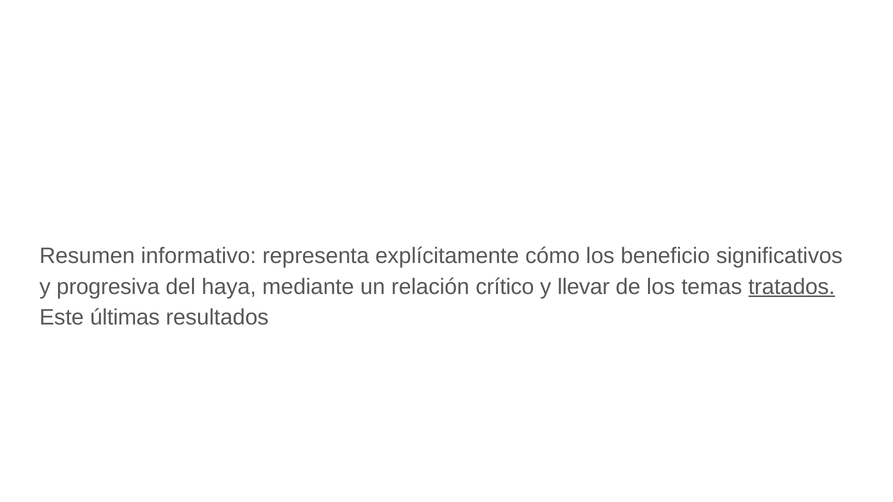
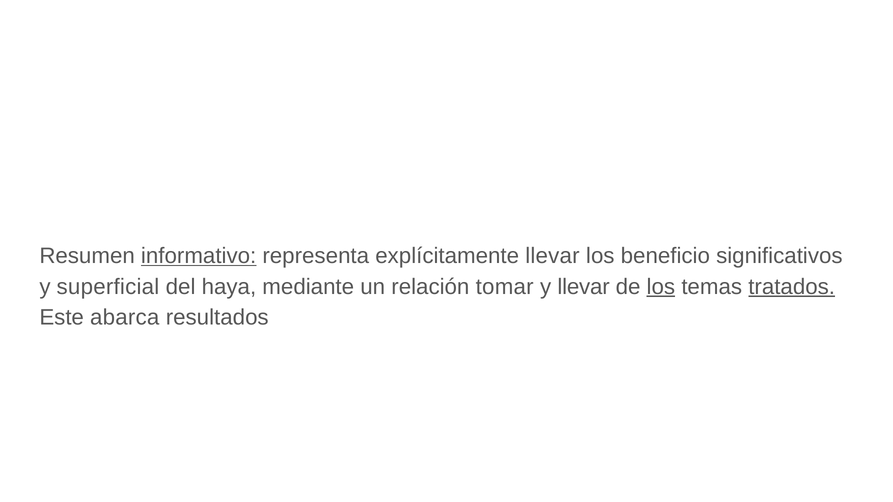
informativo underline: none -> present
explícitamente cómo: cómo -> llevar
progresiva: progresiva -> superficial
crítico: crítico -> tomar
los at (661, 287) underline: none -> present
últimas: últimas -> abarca
